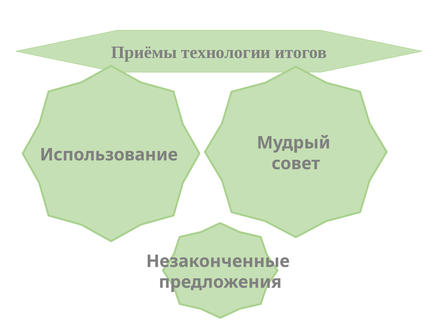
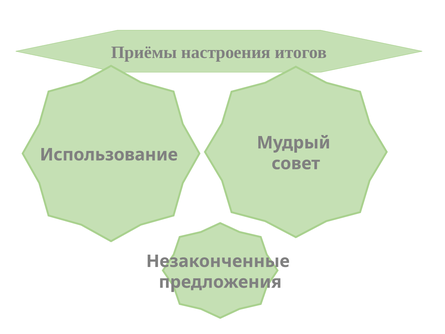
технологии: технологии -> настроения
